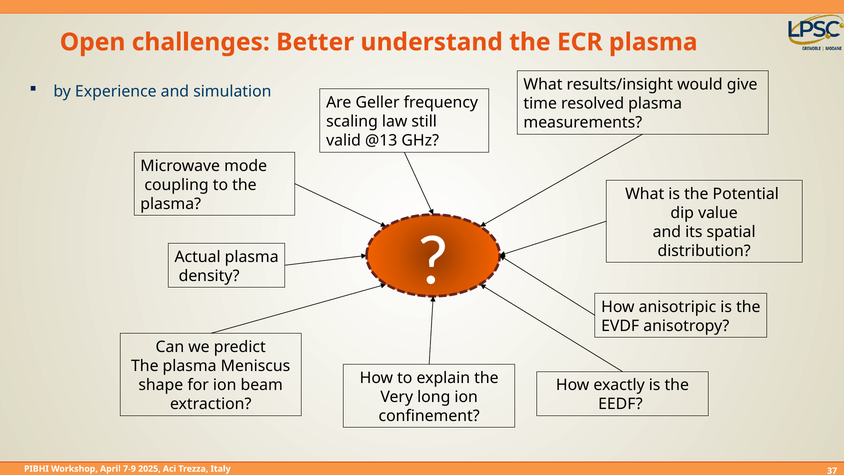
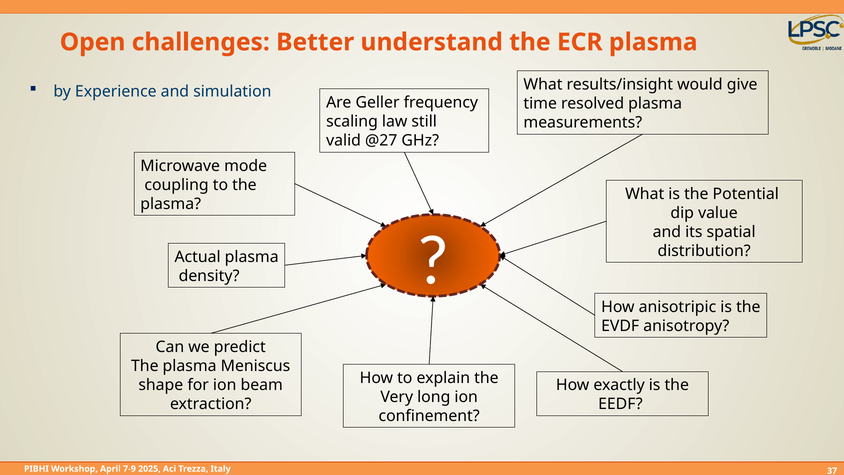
@13: @13 -> @27
